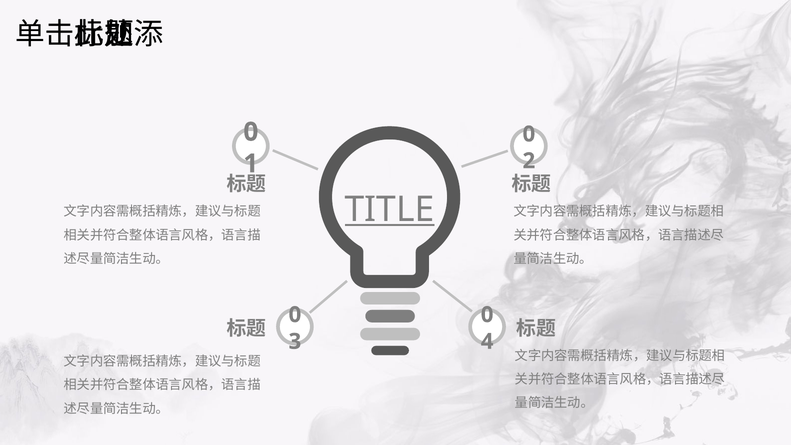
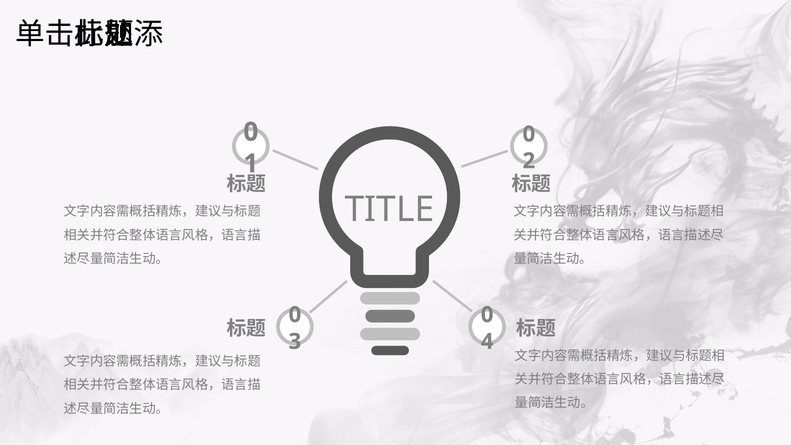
TITLE underline: present -> none
